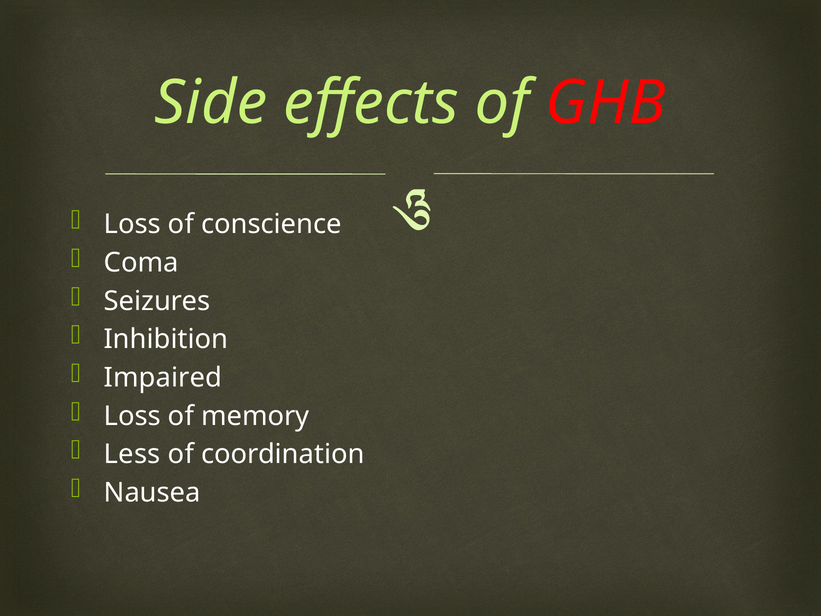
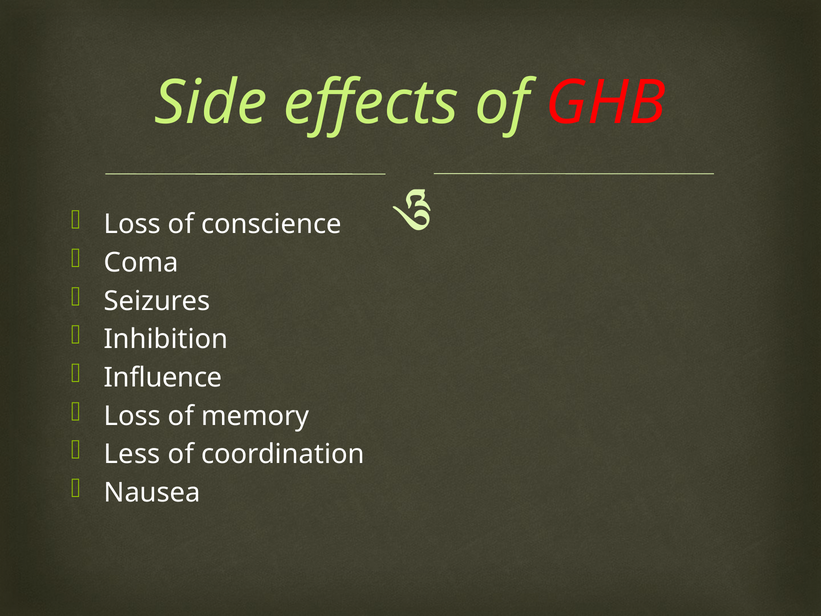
Impaired: Impaired -> Influence
